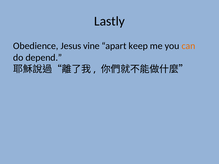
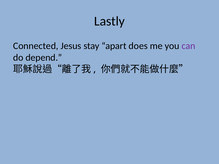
Obedience: Obedience -> Connected
vine: vine -> stay
keep: keep -> does
can colour: orange -> purple
